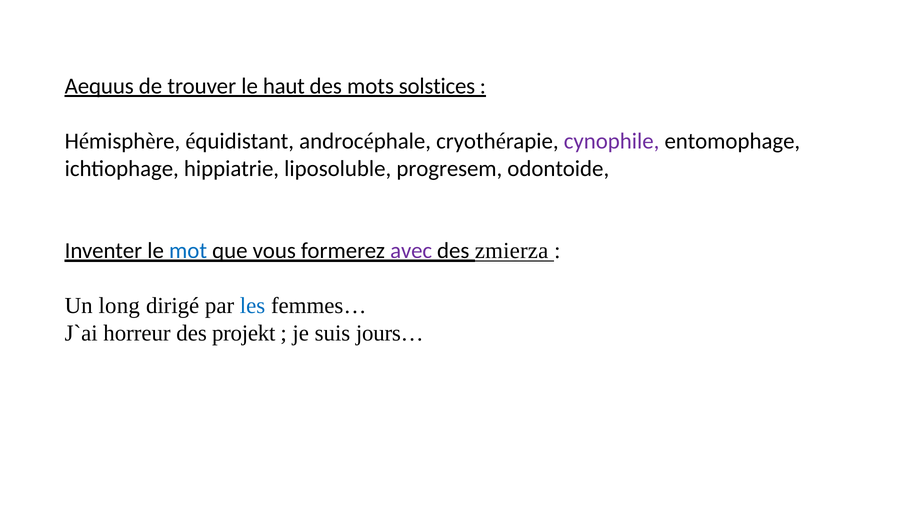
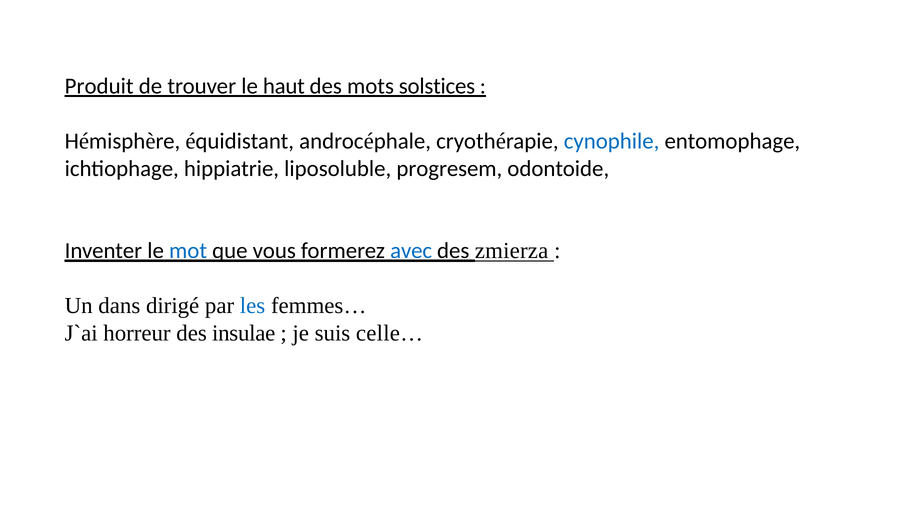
Aequus: Aequus -> Produit
cynophile colour: purple -> blue
avec colour: purple -> blue
long: long -> dans
projekt: projekt -> insulae
jours…: jours… -> celle…
